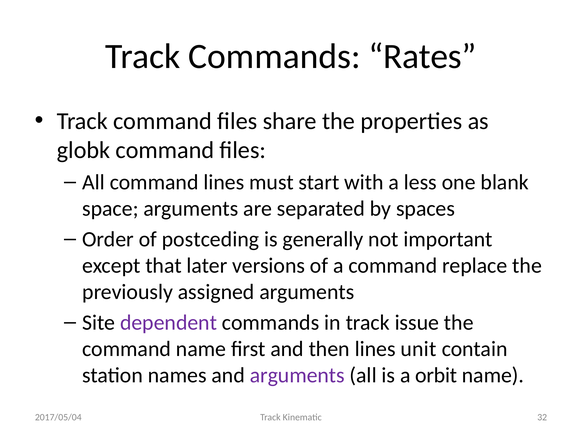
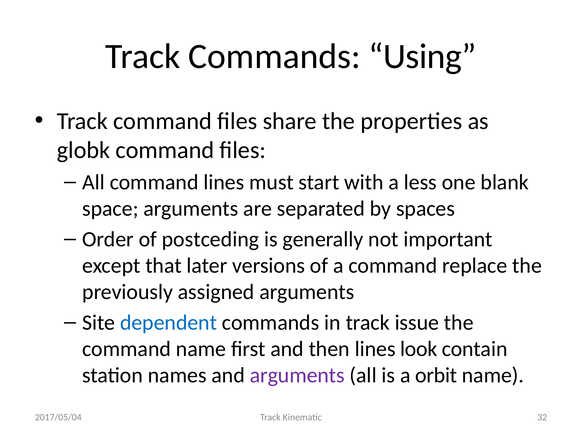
Rates: Rates -> Using
dependent colour: purple -> blue
unit: unit -> look
